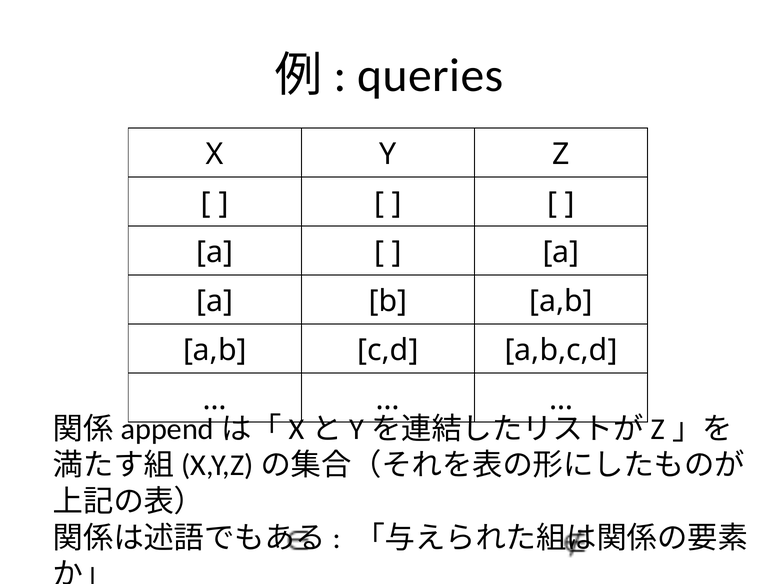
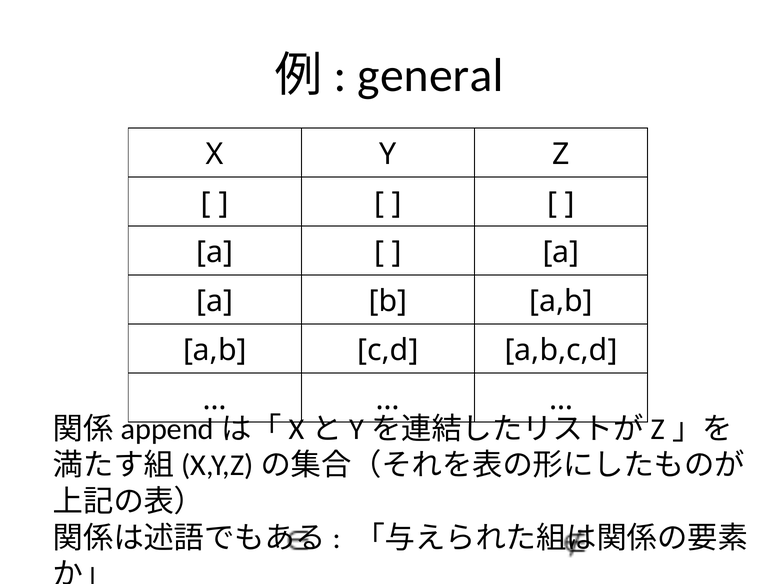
queries: queries -> general
